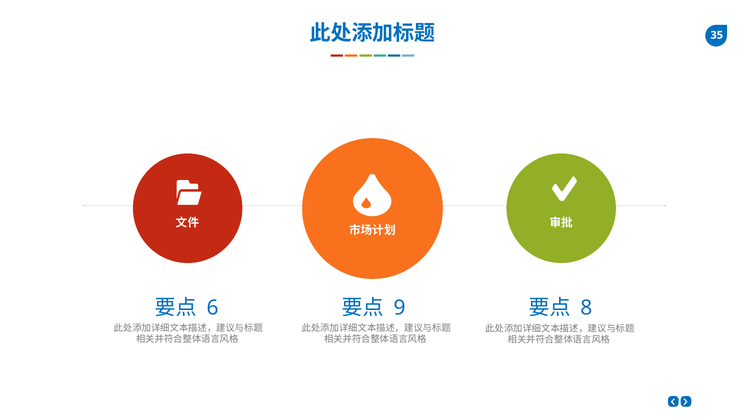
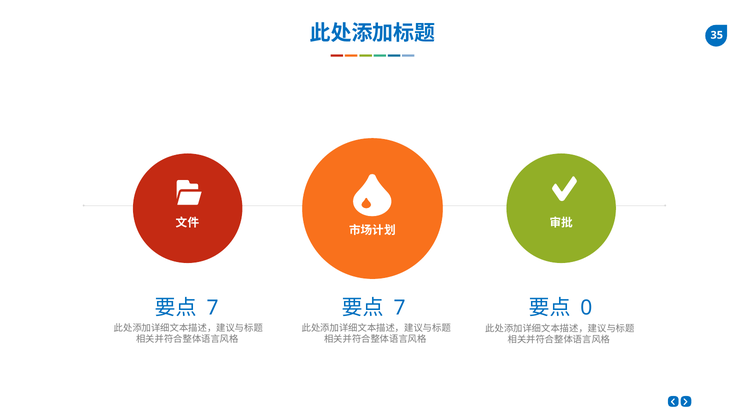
6 at (212, 308): 6 -> 7
9 at (400, 308): 9 -> 7
8: 8 -> 0
